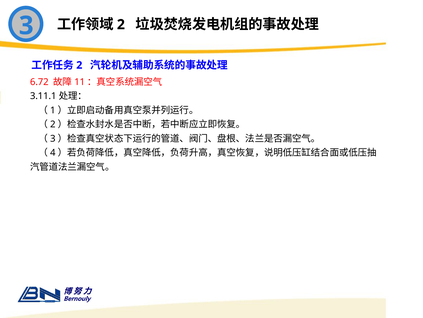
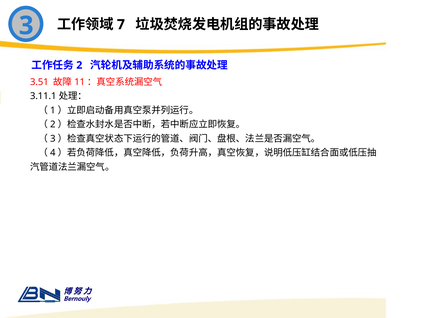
2 at (121, 25): 2 -> 7
6.72: 6.72 -> 3.51
